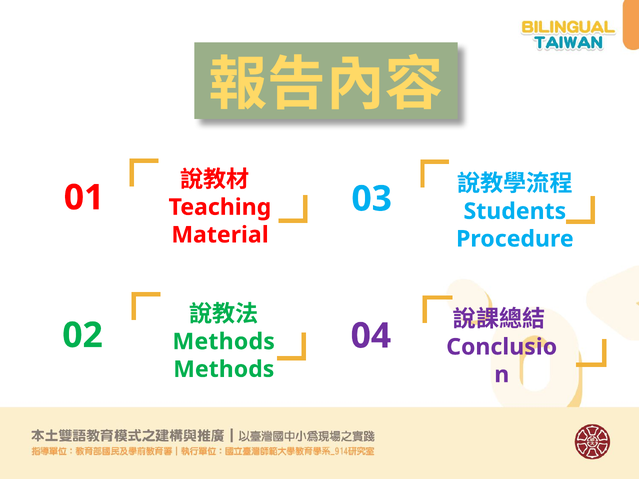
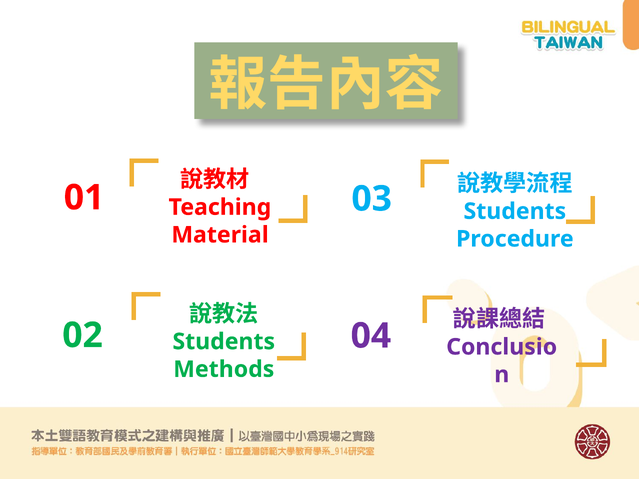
Methods at (224, 342): Methods -> Students
